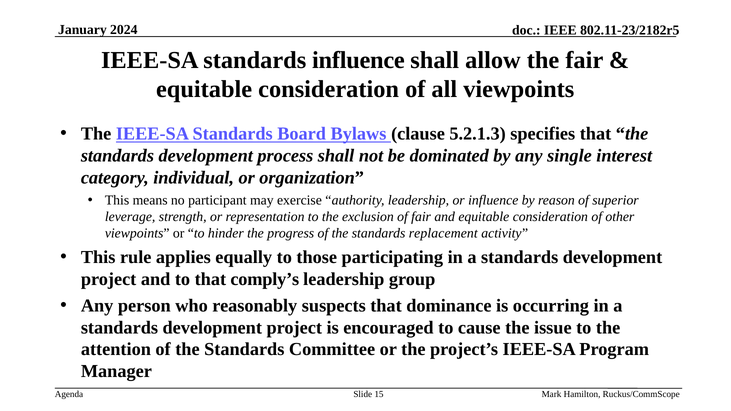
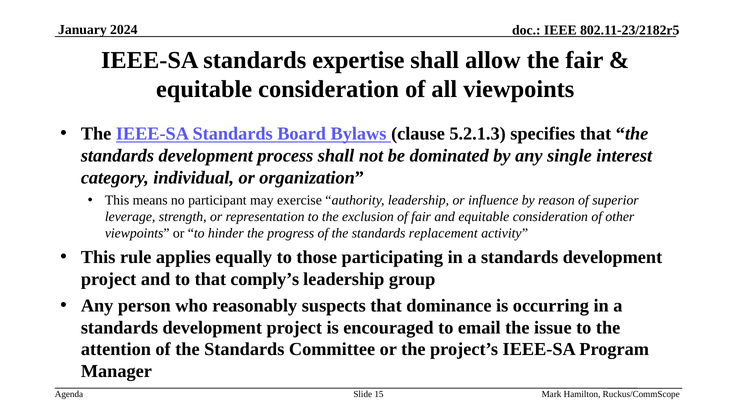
standards influence: influence -> expertise
cause: cause -> email
